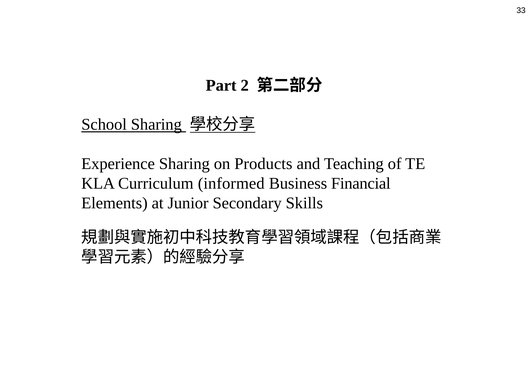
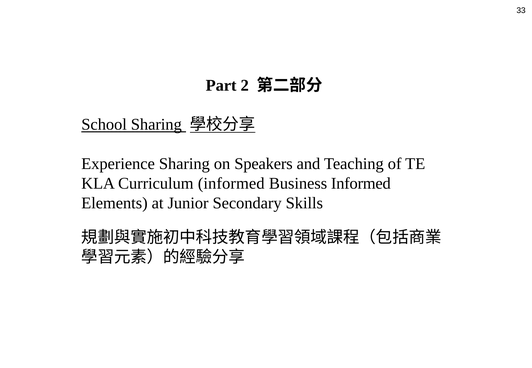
Products: Products -> Speakers
Business Financial: Financial -> Informed
